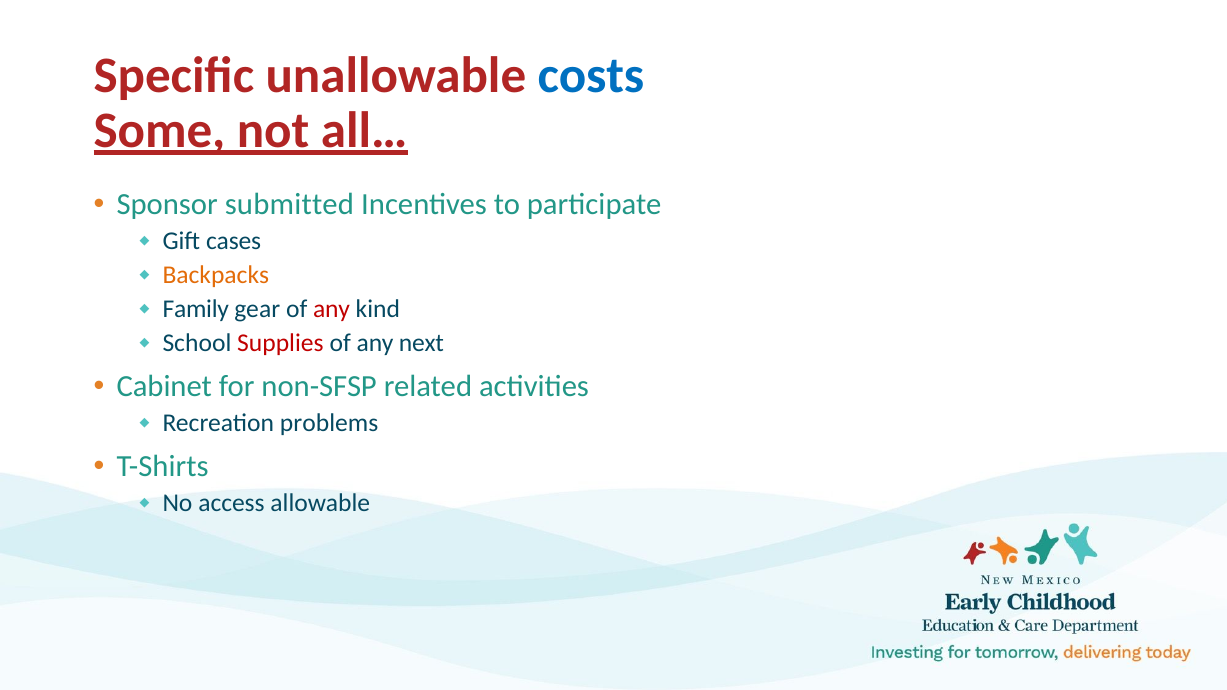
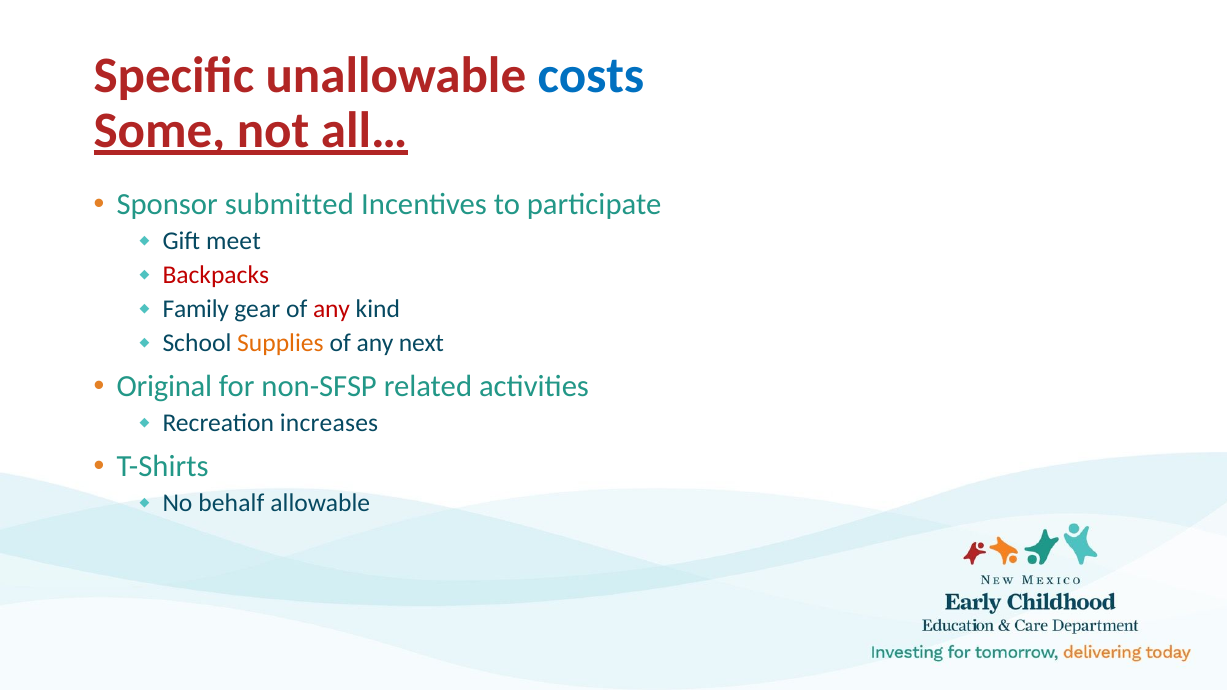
cases: cases -> meet
Backpacks colour: orange -> red
Supplies colour: red -> orange
Cabinet: Cabinet -> Original
problems: problems -> increases
access: access -> behalf
